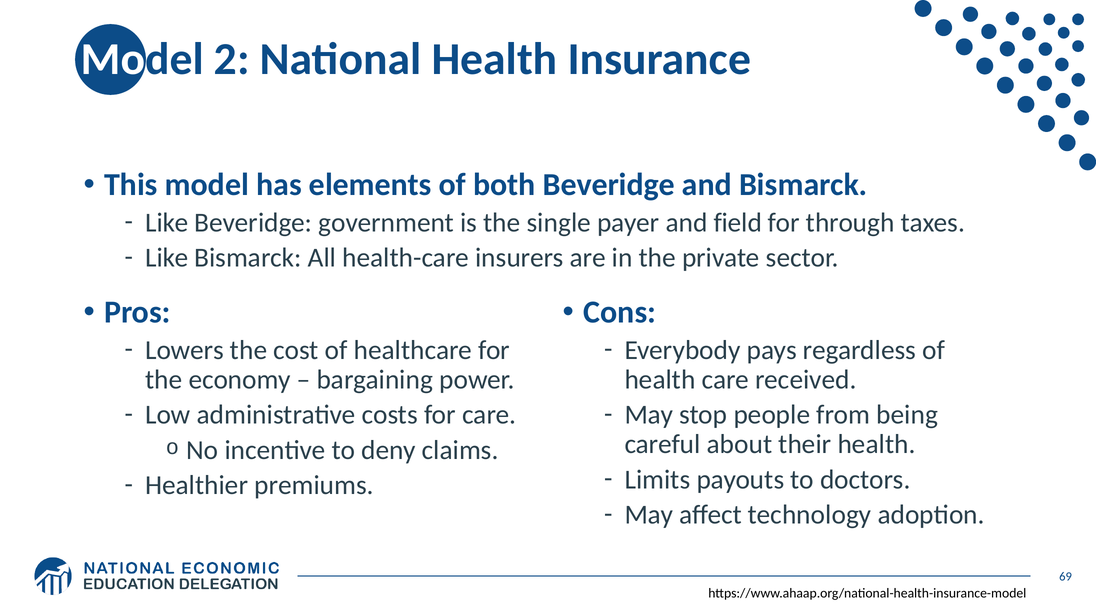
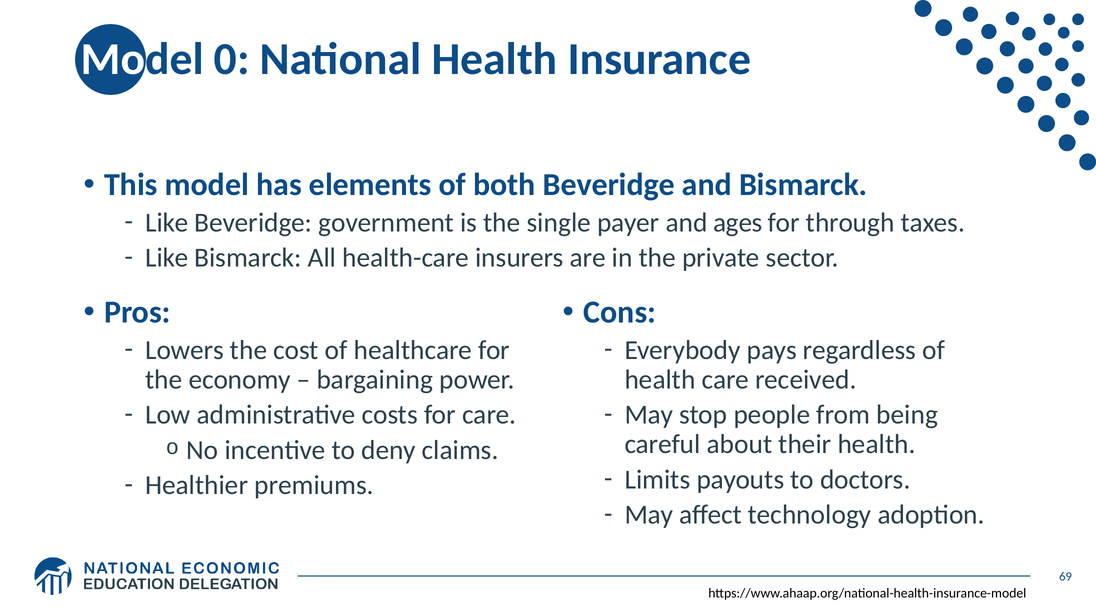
2: 2 -> 0
field: field -> ages
